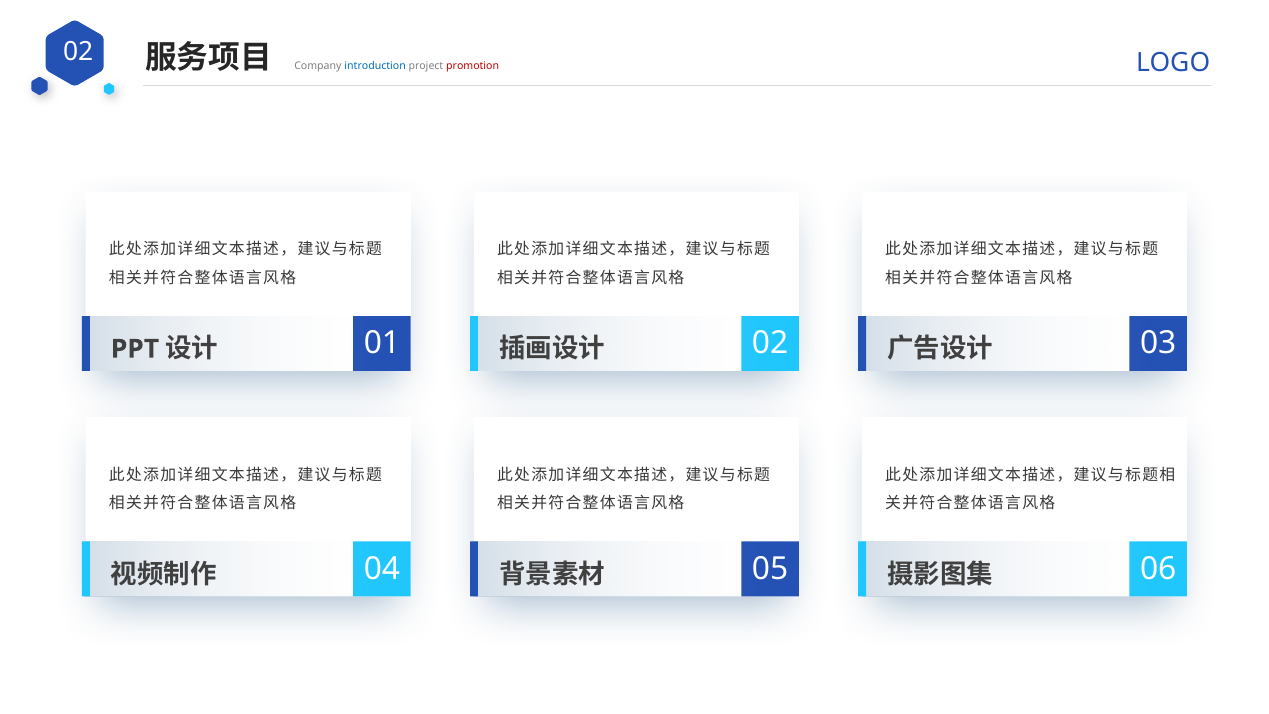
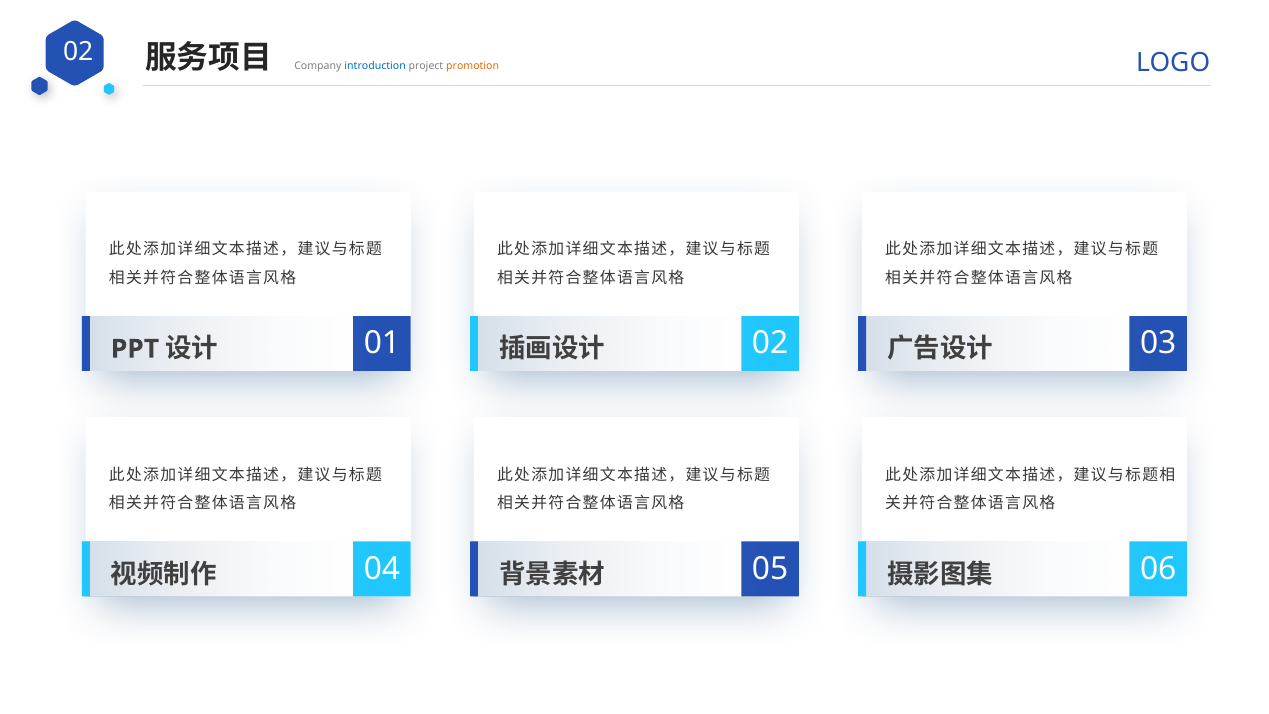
promotion colour: red -> orange
